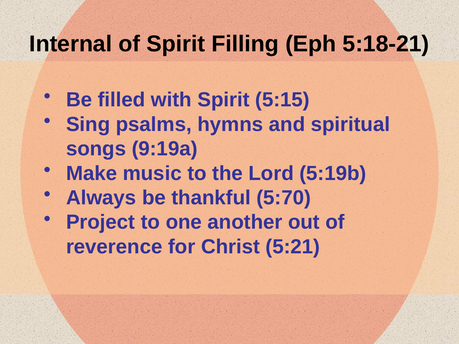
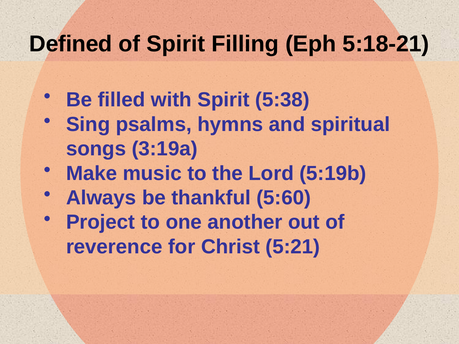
Internal: Internal -> Defined
5:15: 5:15 -> 5:38
9:19a: 9:19a -> 3:19a
5:70: 5:70 -> 5:60
